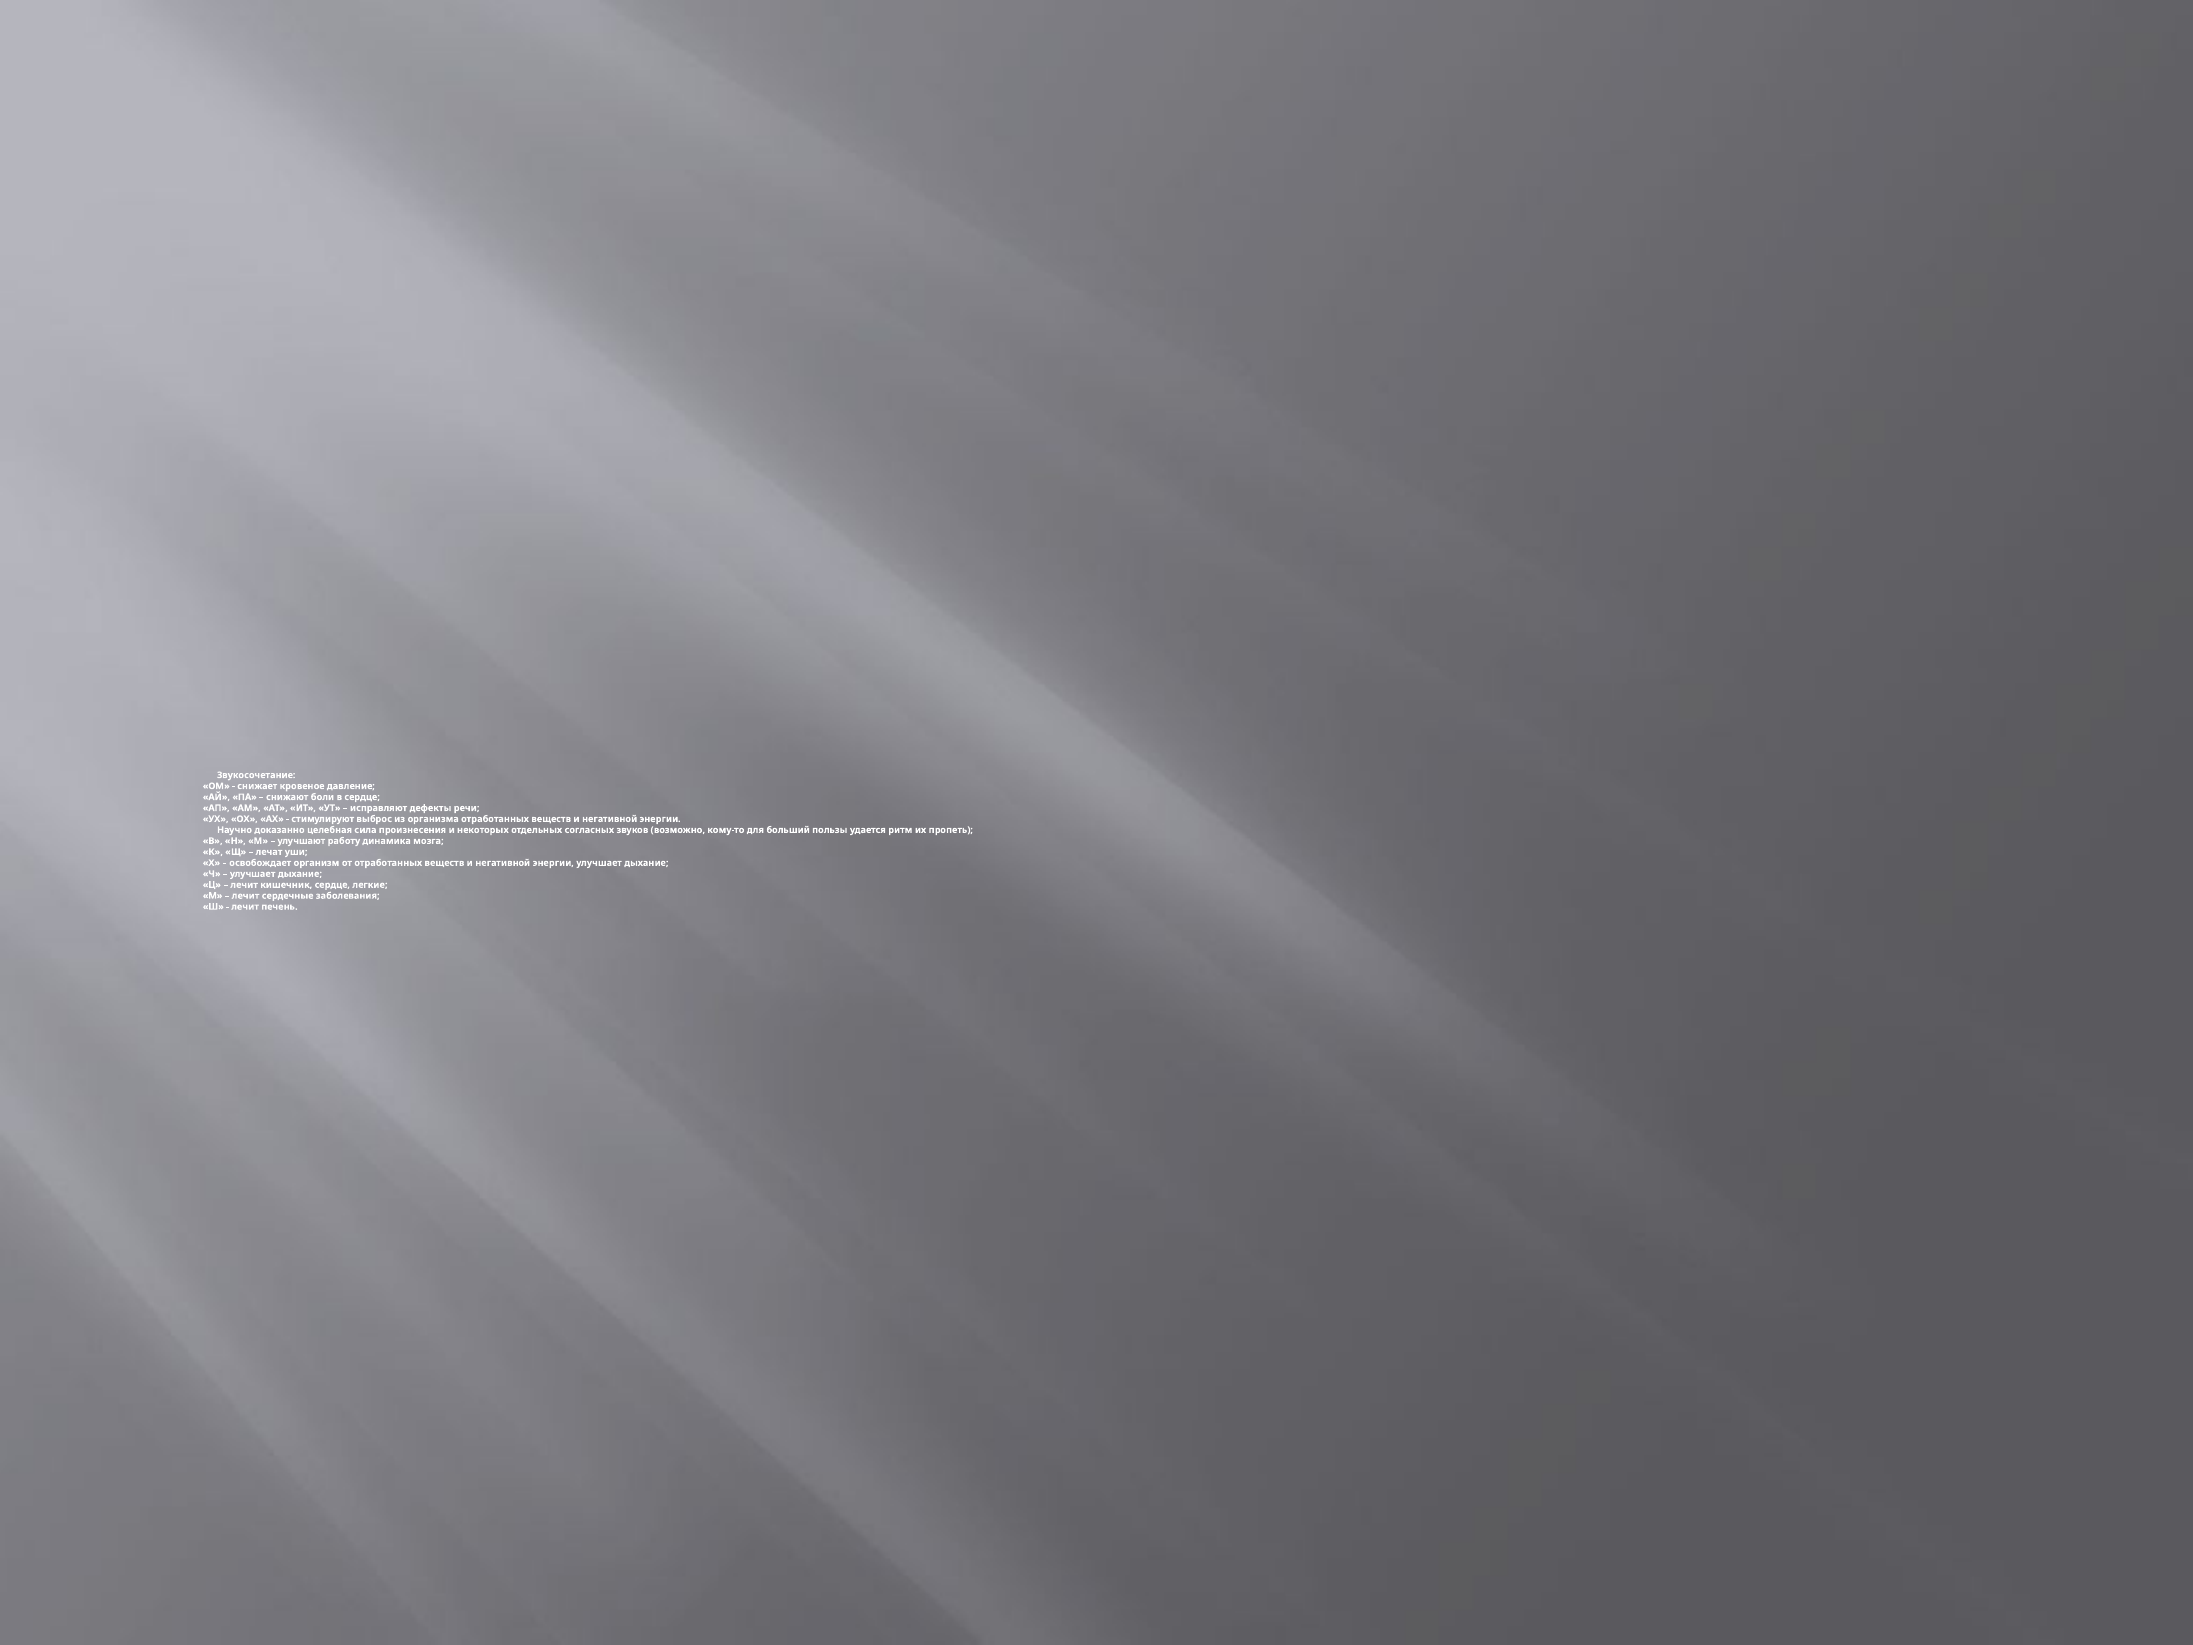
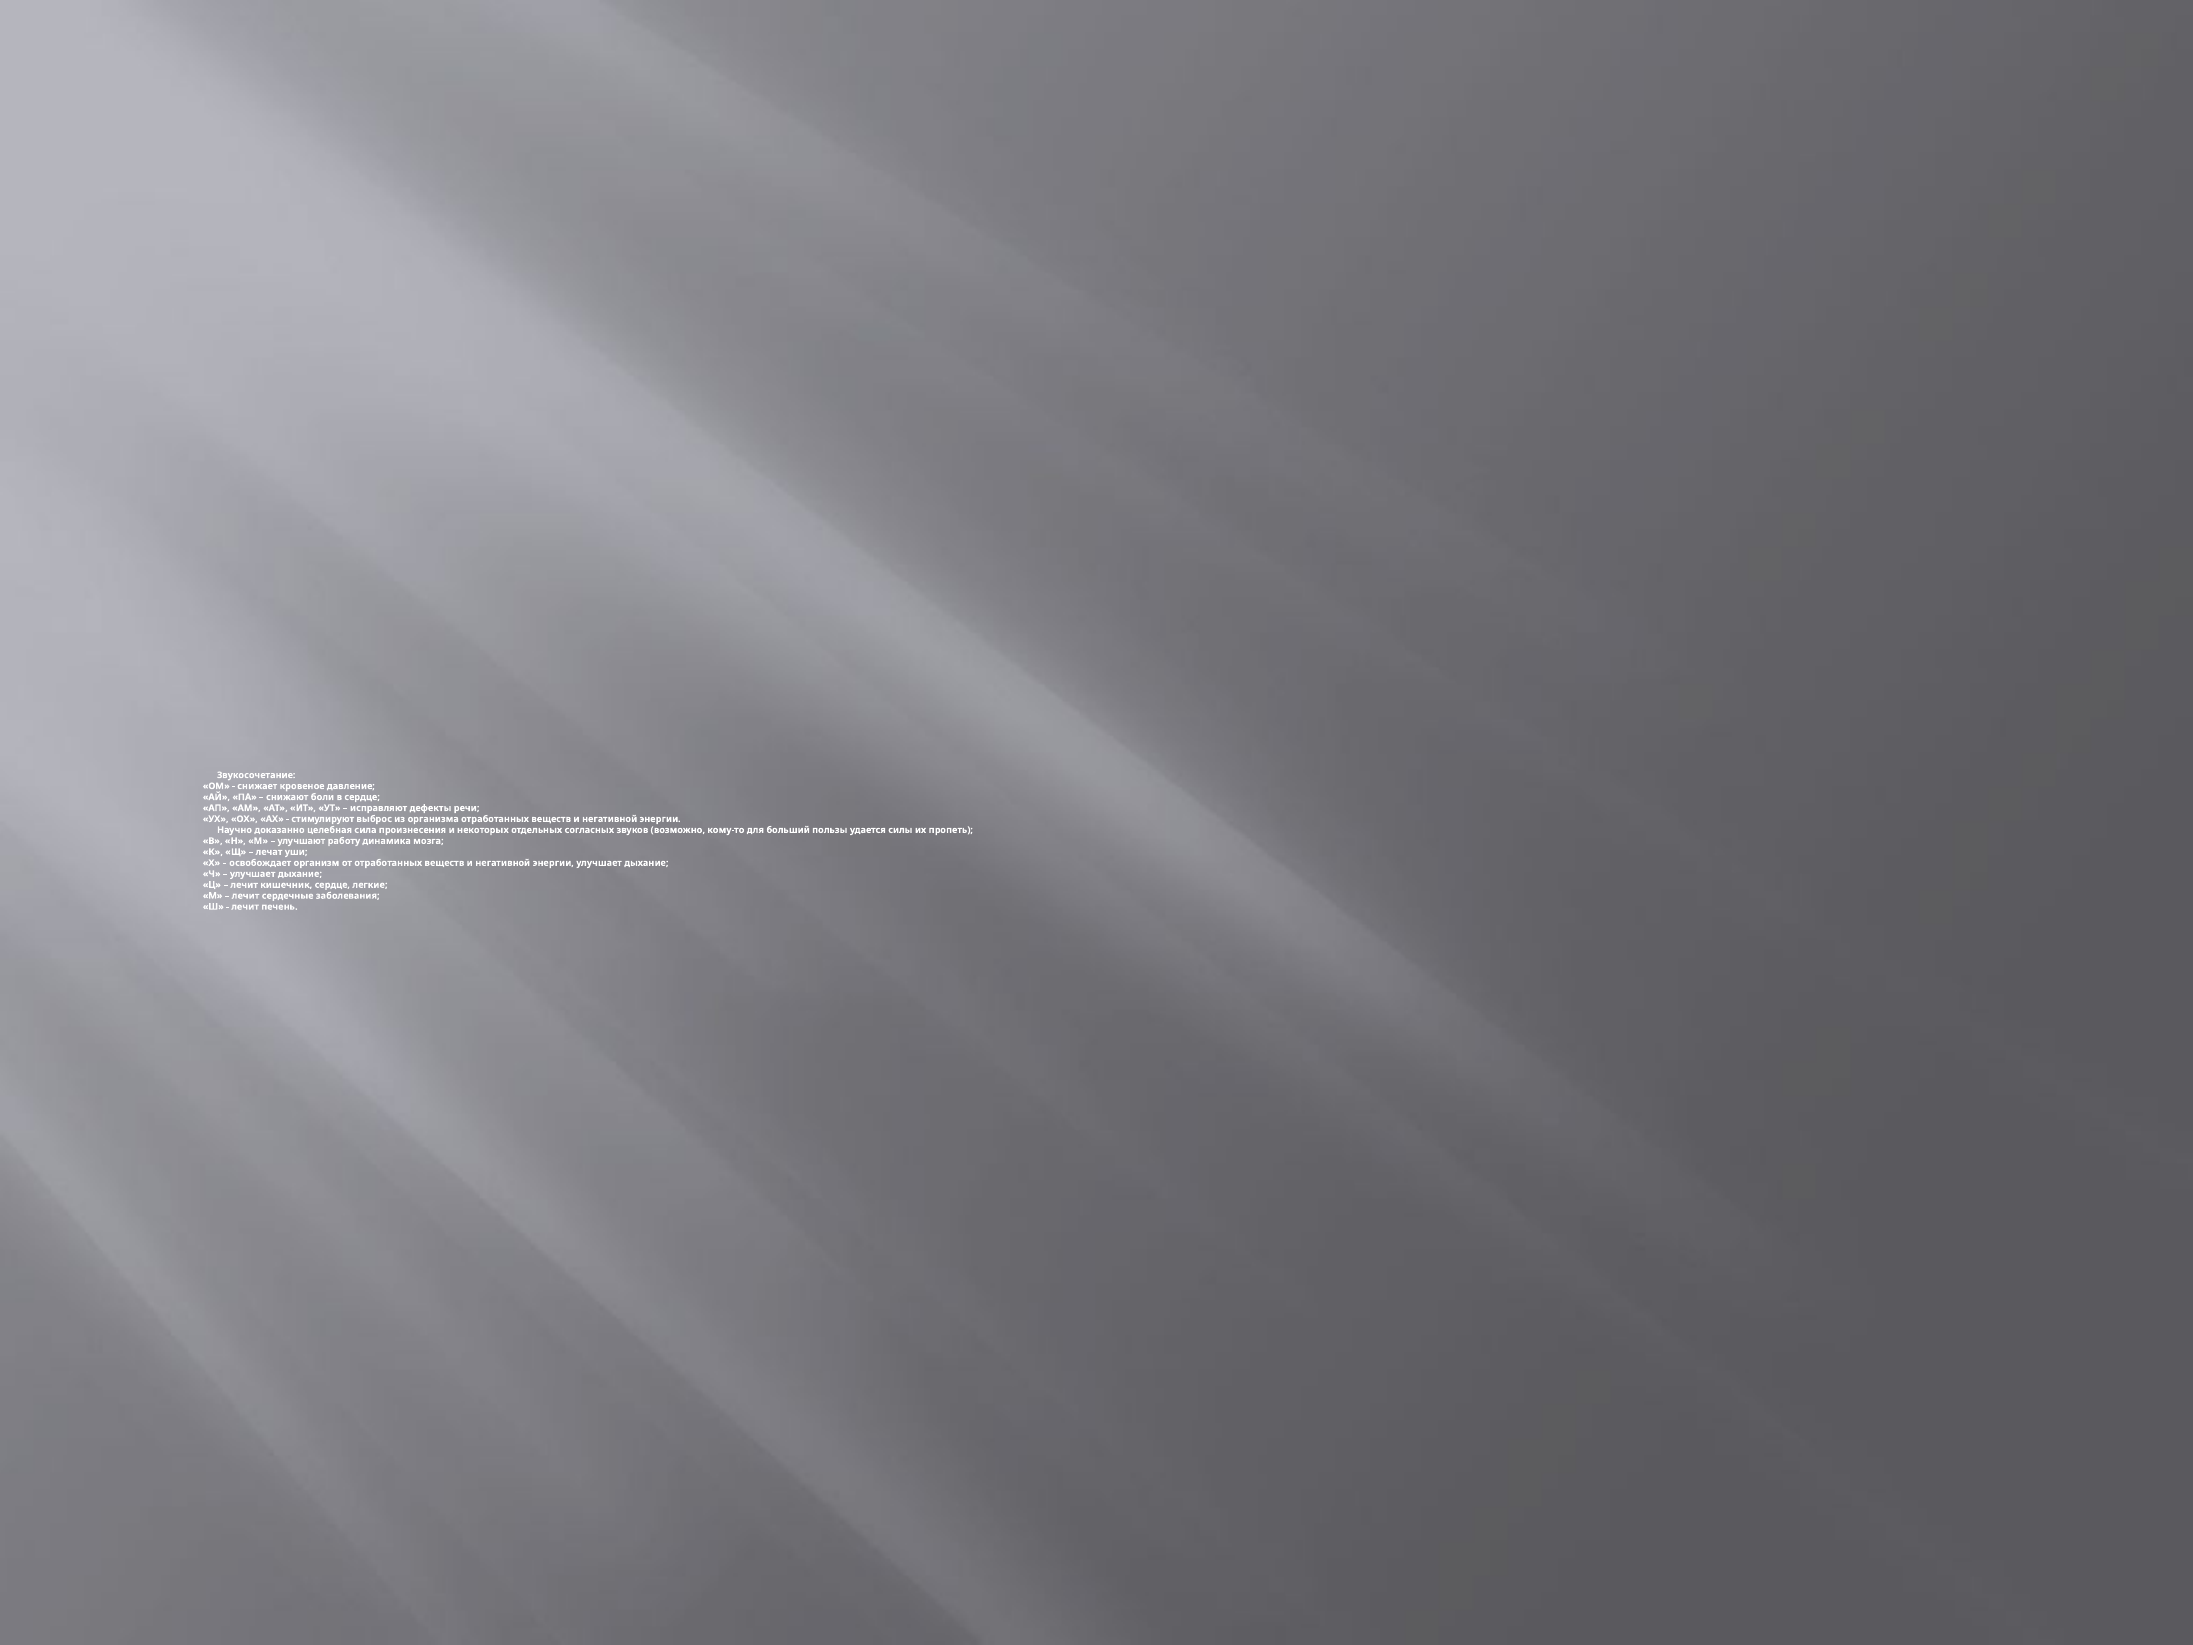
ритм: ритм -> силы
